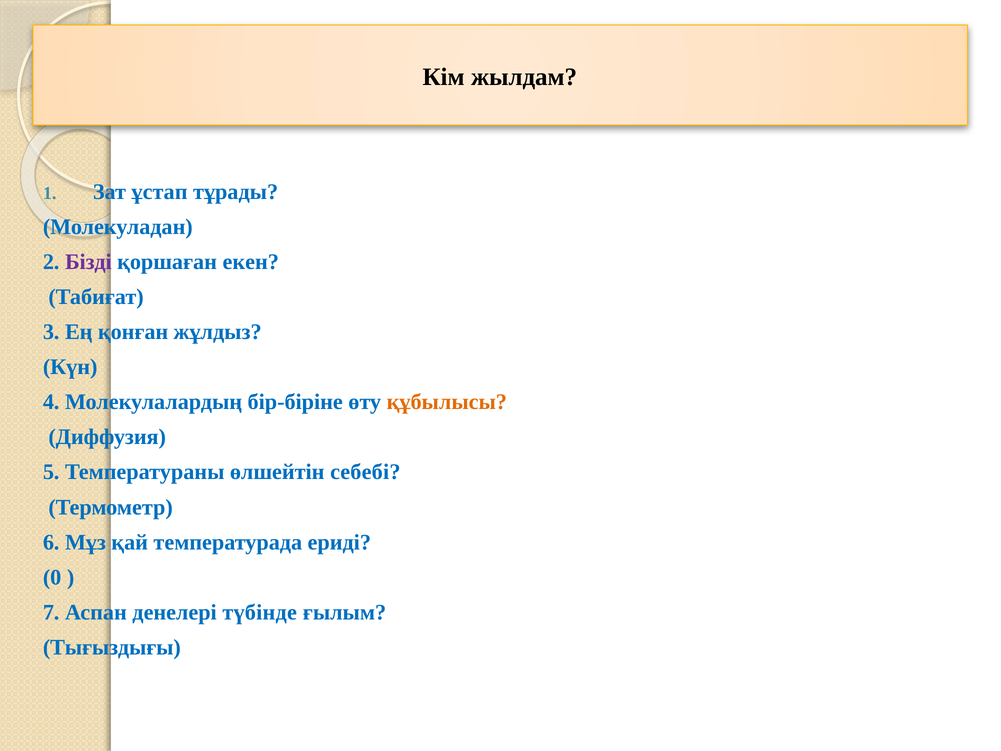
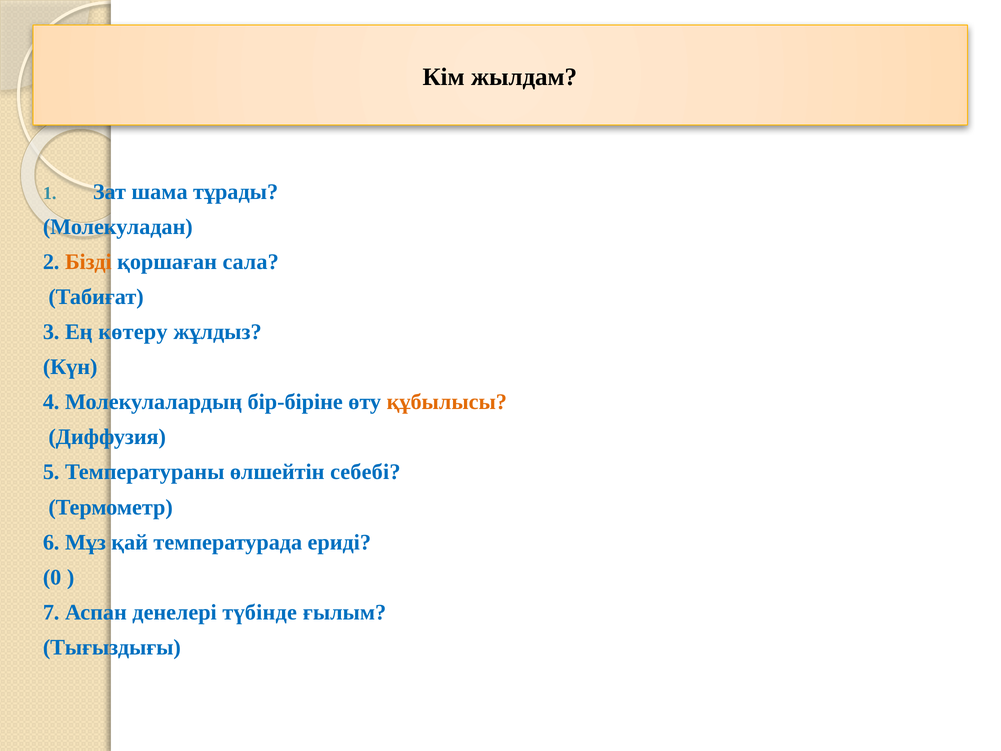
ұстап: ұстап -> шама
Бізді colour: purple -> orange
екен: екен -> сала
қонған: қонған -> көтеру
